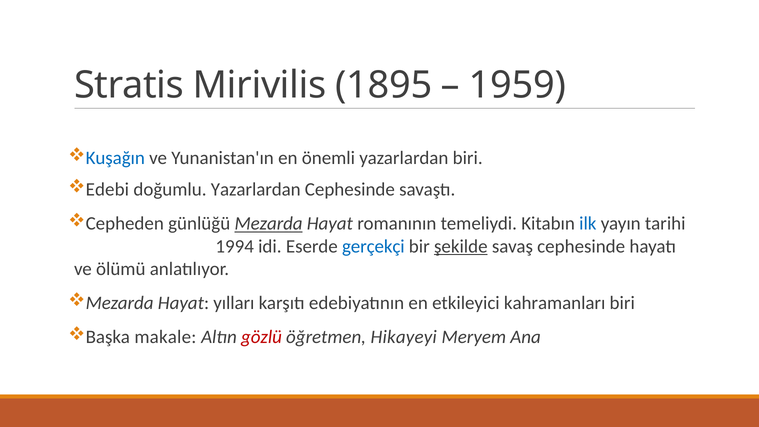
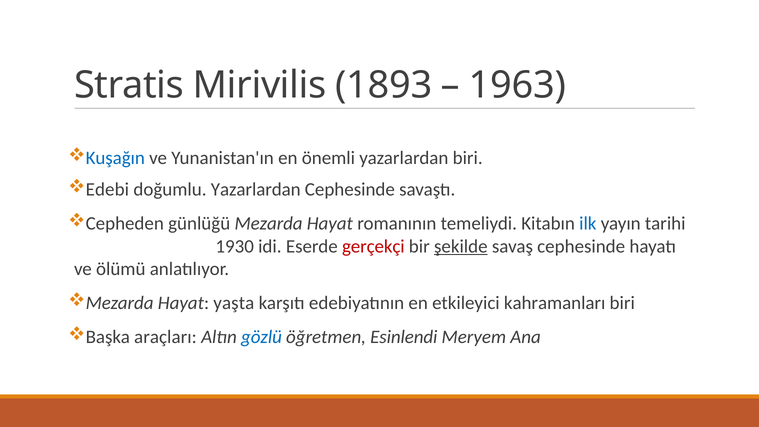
1895: 1895 -> 1893
1959: 1959 -> 1963
Mezarda at (269, 224) underline: present -> none
1994: 1994 -> 1930
gerçekçi colour: blue -> red
yılları: yılları -> yaşta
makale: makale -> araçları
gözlü colour: red -> blue
Hikayeyi: Hikayeyi -> Esinlendi
